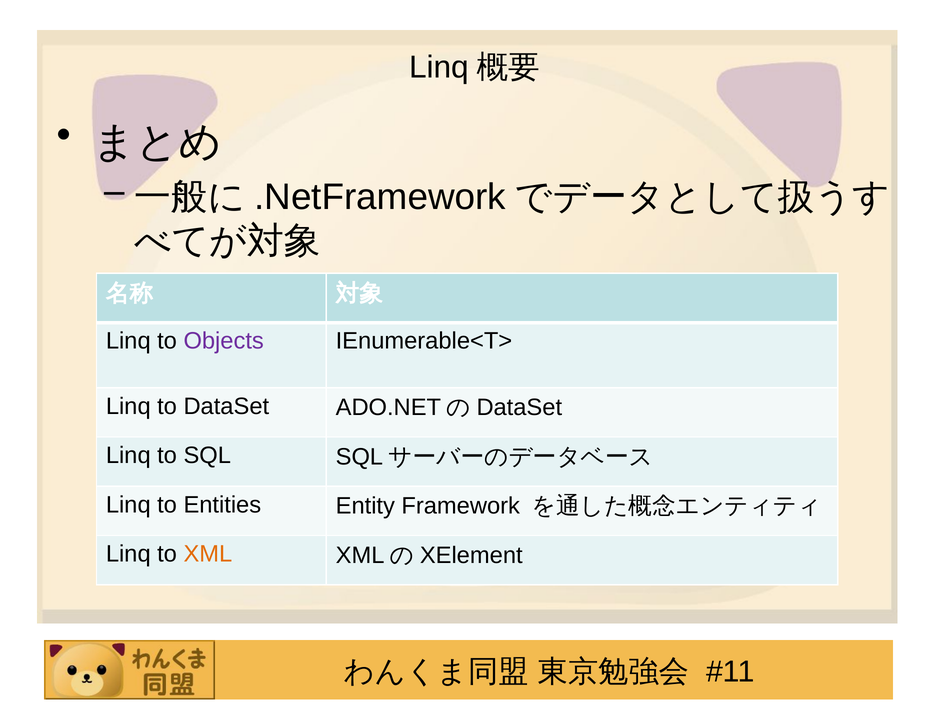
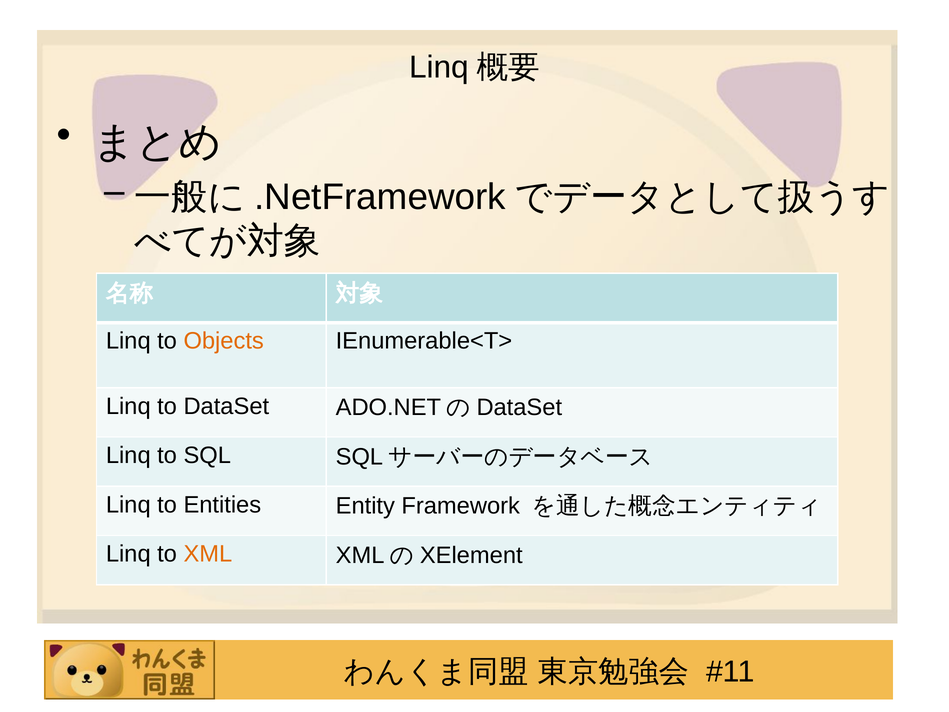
Objects colour: purple -> orange
